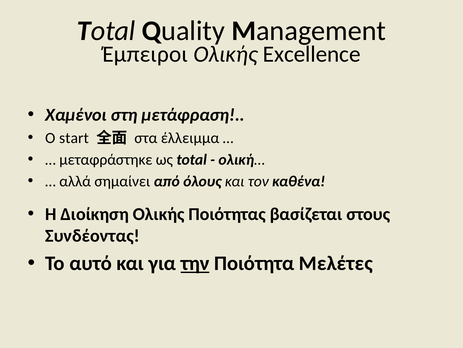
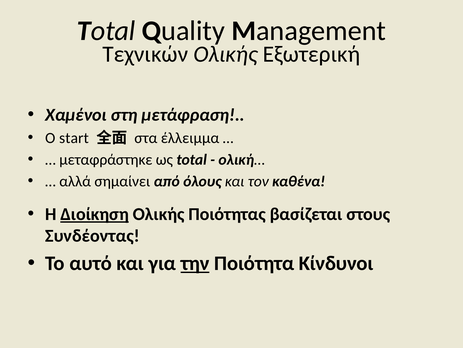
Έμπειροι: Έμπειροι -> Τεχνικών
Excellence: Excellence -> Εξωτερική
Διοίκηση underline: none -> present
Μελέτες: Μελέτες -> Κίνδυνοι
